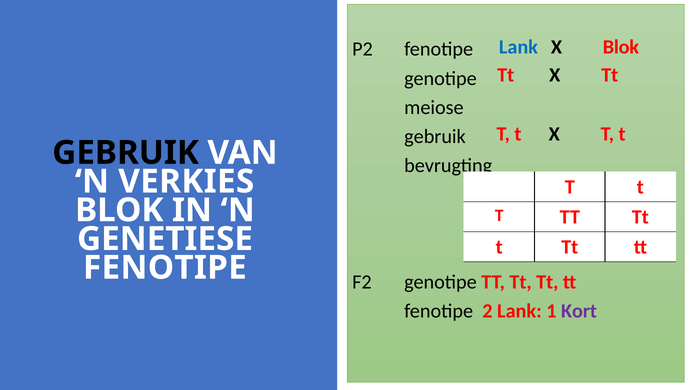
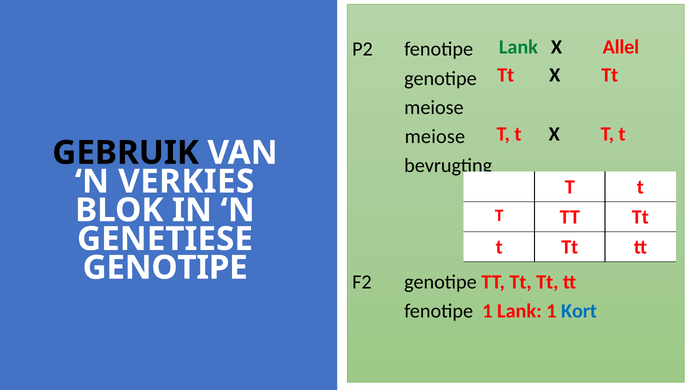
Lank at (518, 47) colour: blue -> green
X Blok: Blok -> Allel
gebruik at (435, 137): gebruik -> meiose
FENOTIPE at (165, 268): FENOTIPE -> GENOTIPE
fenotipe 2: 2 -> 1
Kort colour: purple -> blue
